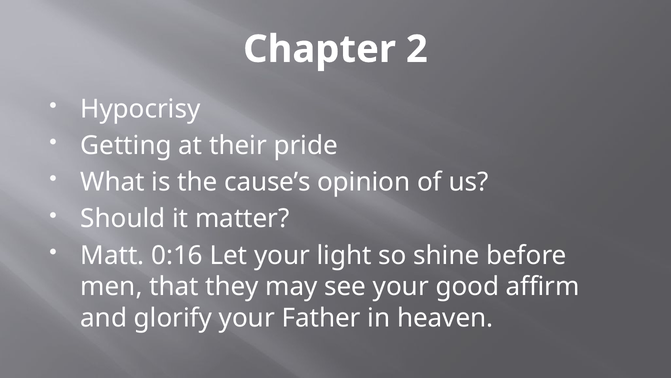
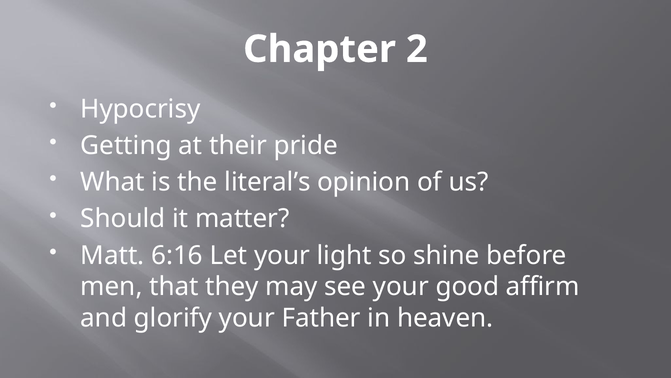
cause’s: cause’s -> literal’s
0:16: 0:16 -> 6:16
